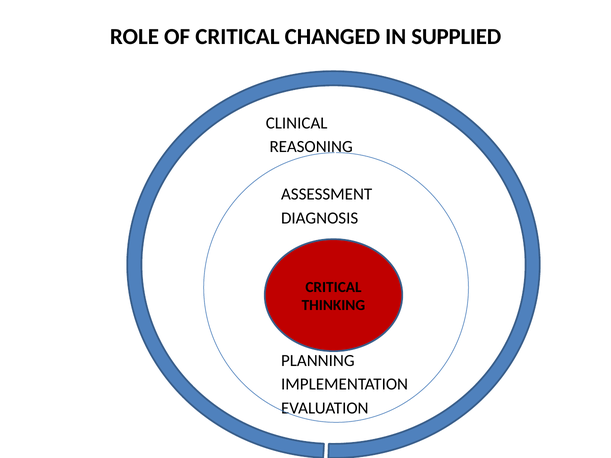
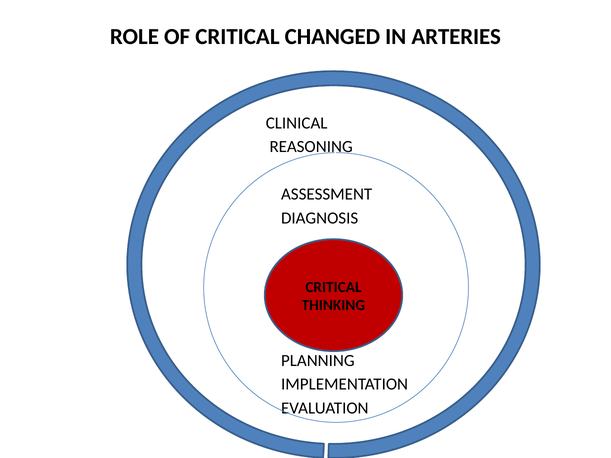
SUPPLIED: SUPPLIED -> ARTERIES
